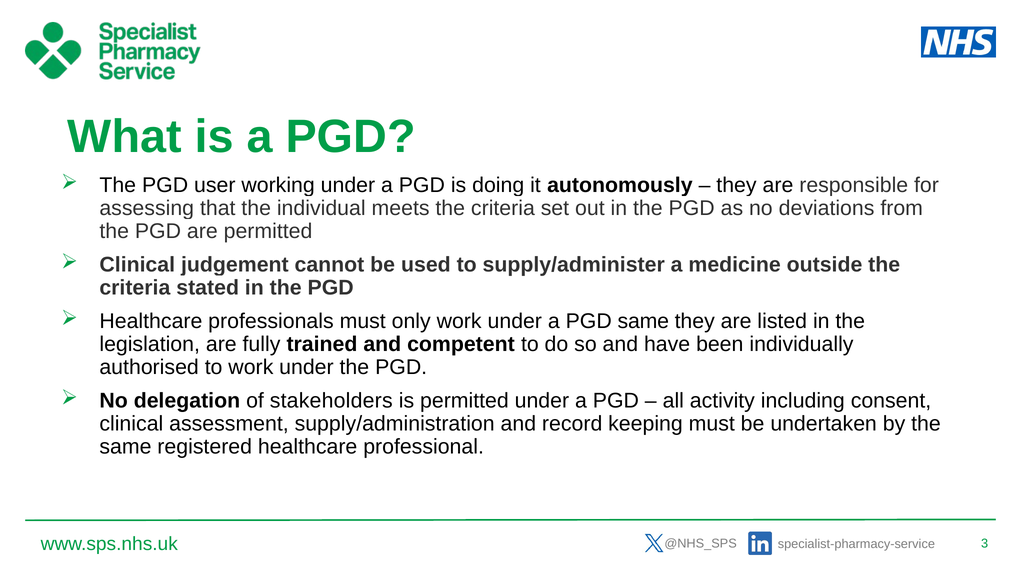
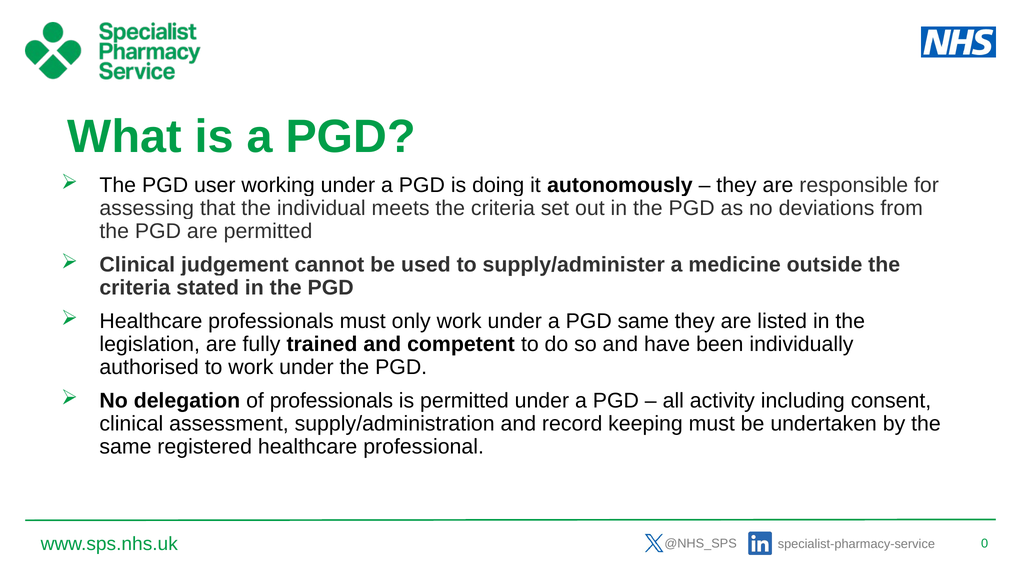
of stakeholders: stakeholders -> professionals
3: 3 -> 0
